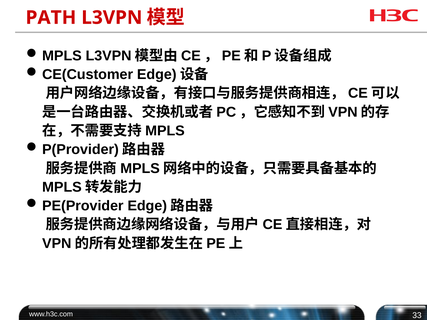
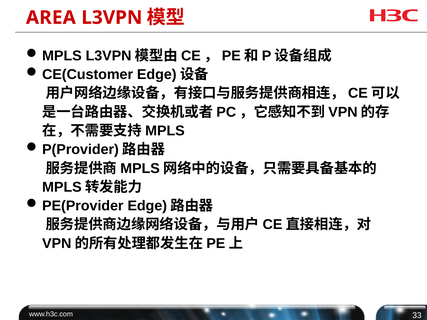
PATH: PATH -> AREA
